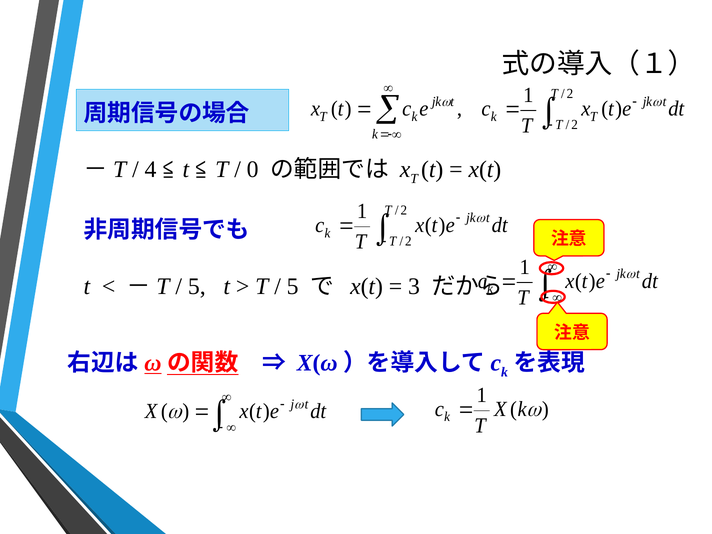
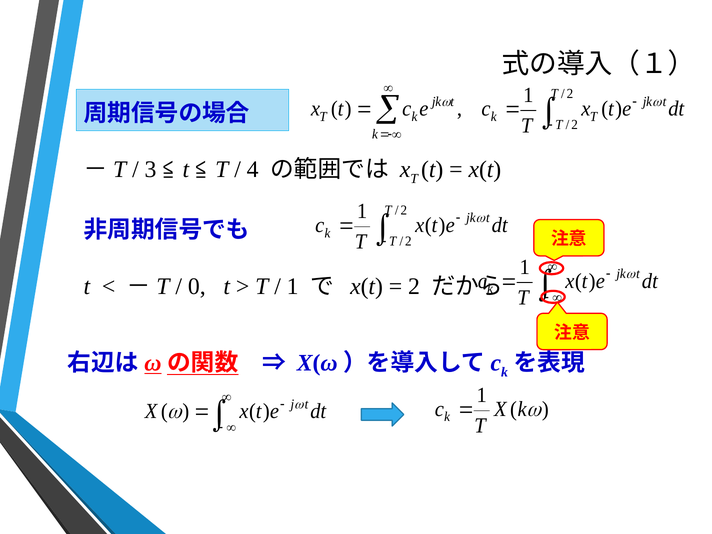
4: 4 -> 3
0: 0 -> 4
5 at (197, 286): 5 -> 0
5 at (293, 286): 5 -> 1
3 at (414, 286): 3 -> 2
